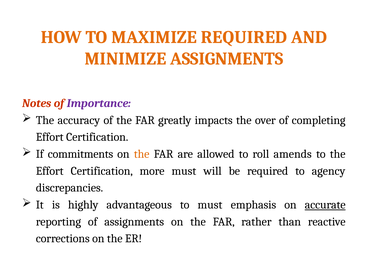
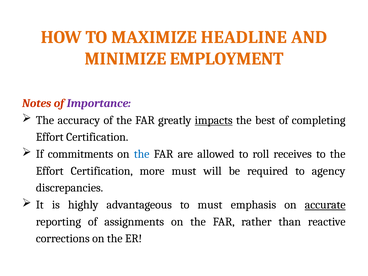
MAXIMIZE REQUIRED: REQUIRED -> HEADLINE
MINIMIZE ASSIGNMENTS: ASSIGNMENTS -> EMPLOYMENT
impacts underline: none -> present
over: over -> best
the at (142, 154) colour: orange -> blue
amends: amends -> receives
